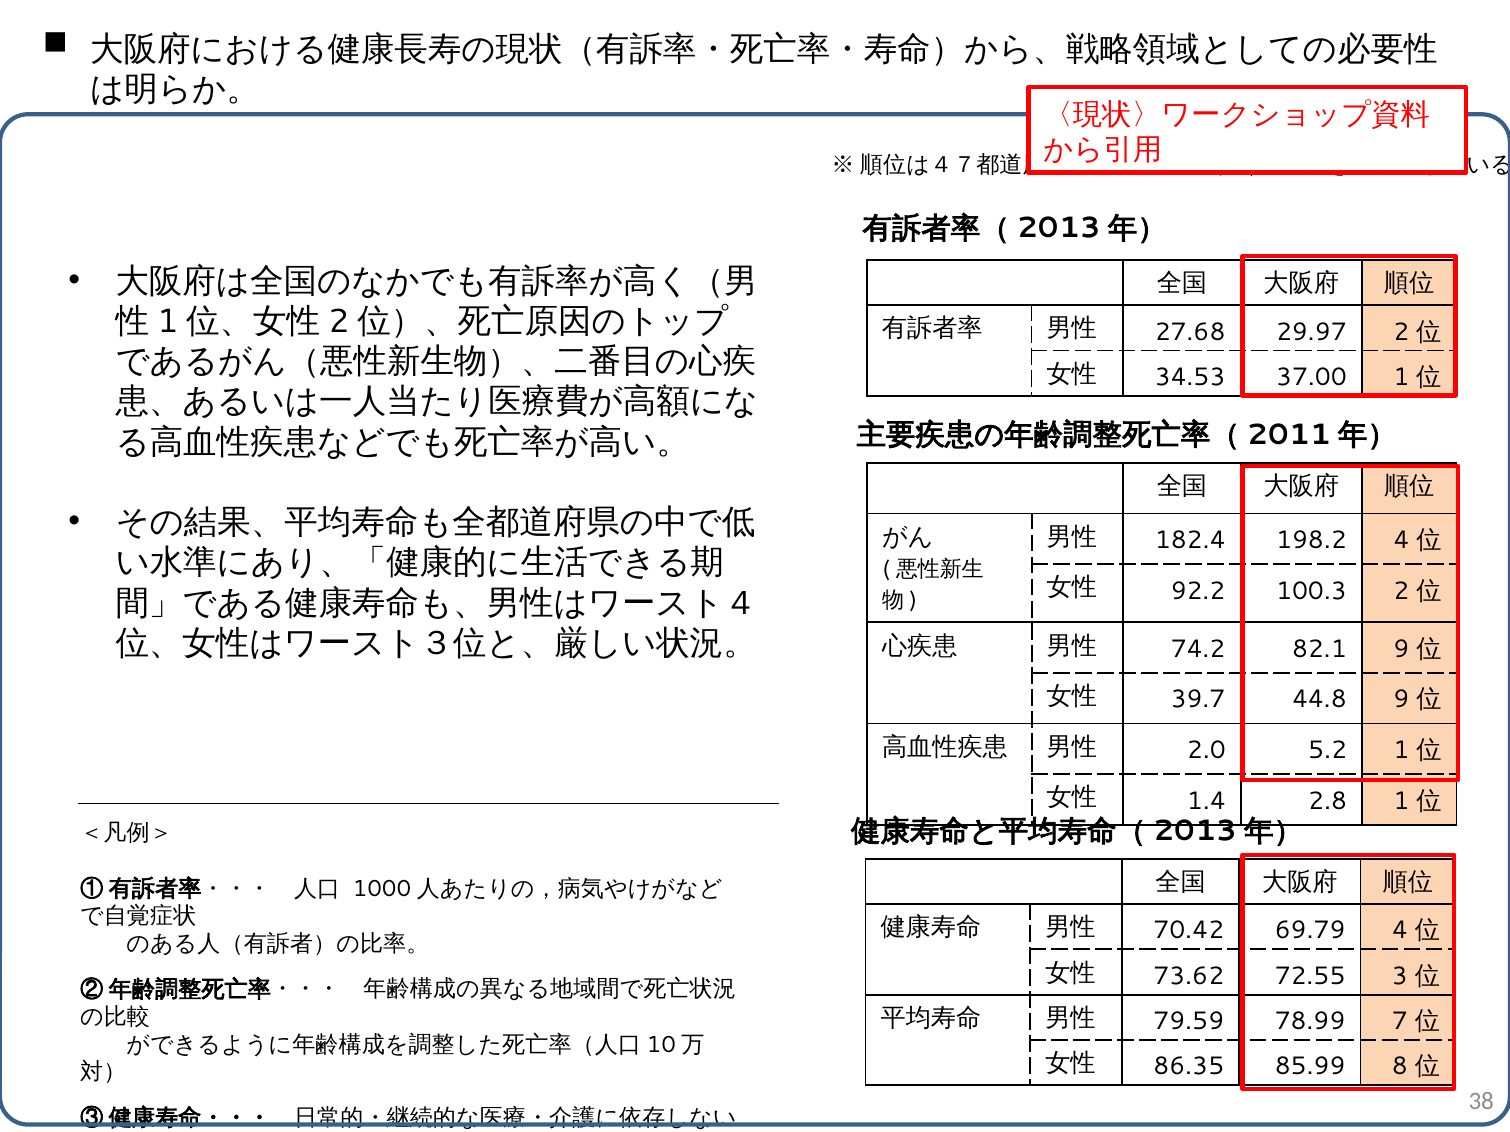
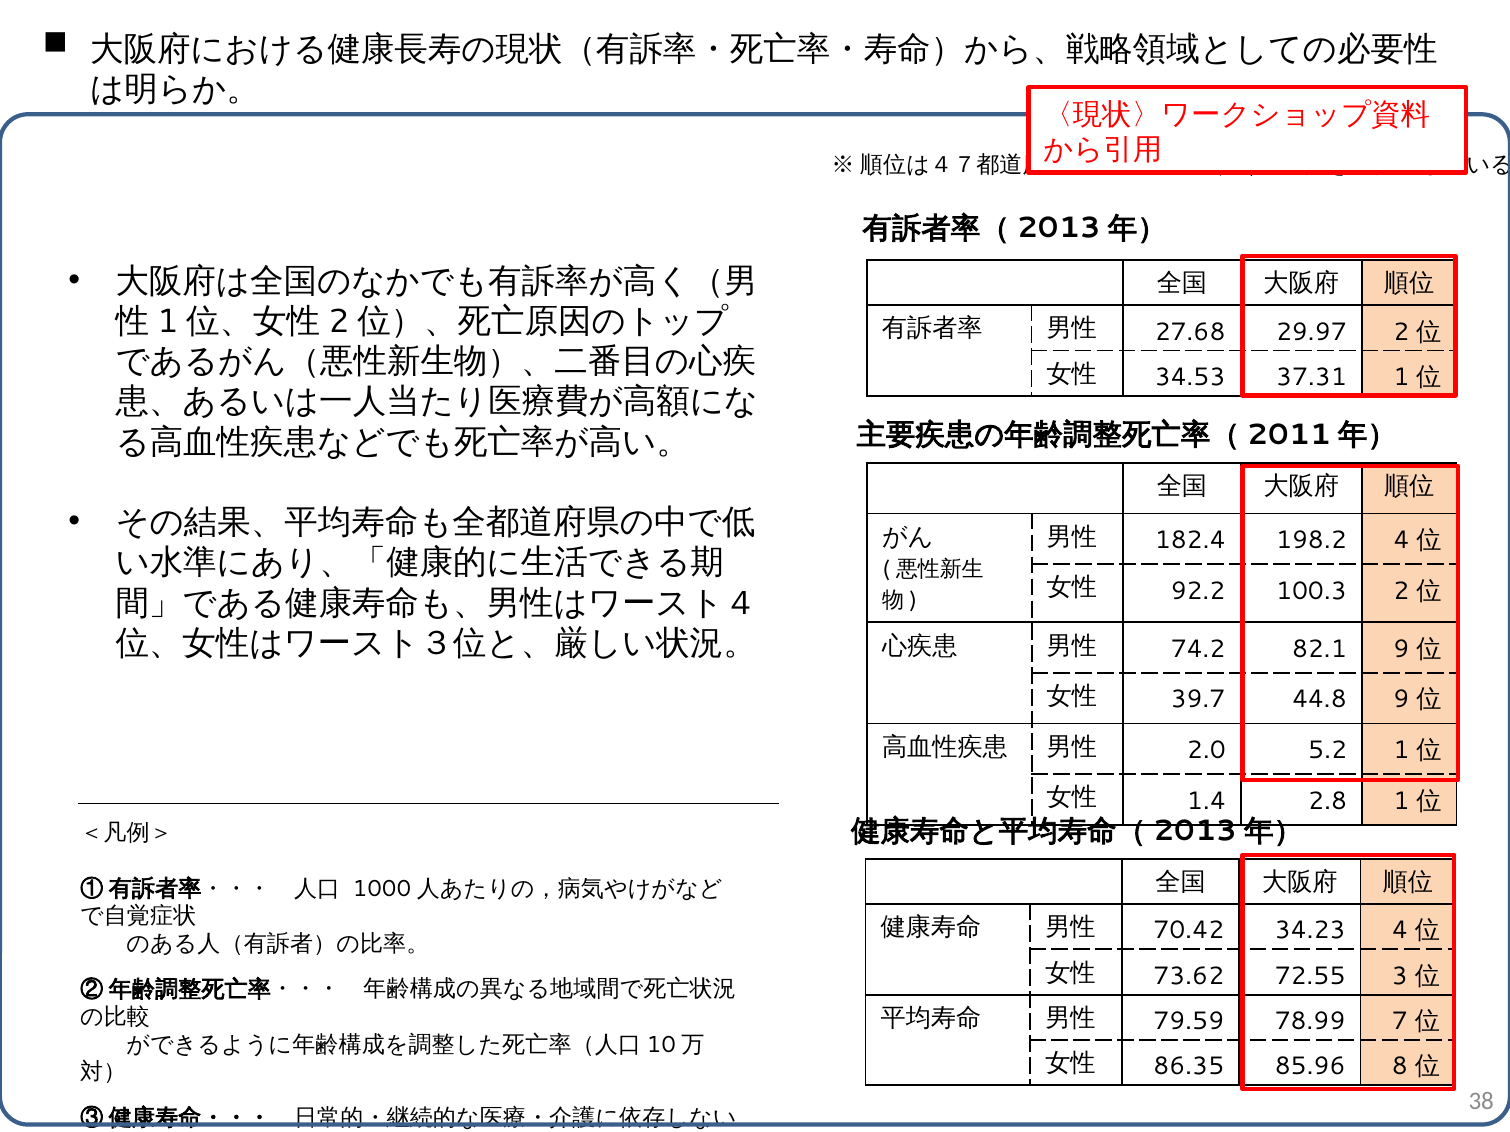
37.00: 37.00 -> 37.31
69.79: 69.79 -> 34.23
85.99: 85.99 -> 85.96
